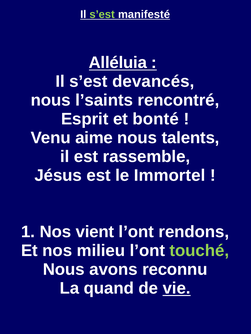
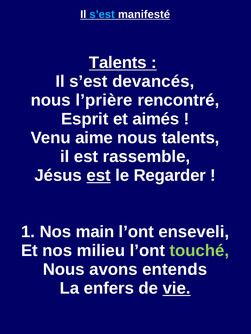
s’est at (102, 14) colour: light green -> light blue
Alléluia at (118, 63): Alléluia -> Talents
l’saints: l’saints -> l’prière
bonté: bonté -> aimés
est at (99, 176) underline: none -> present
Immortel: Immortel -> Regarder
vient: vient -> main
rendons: rendons -> enseveli
reconnu: reconnu -> entends
quand: quand -> enfers
